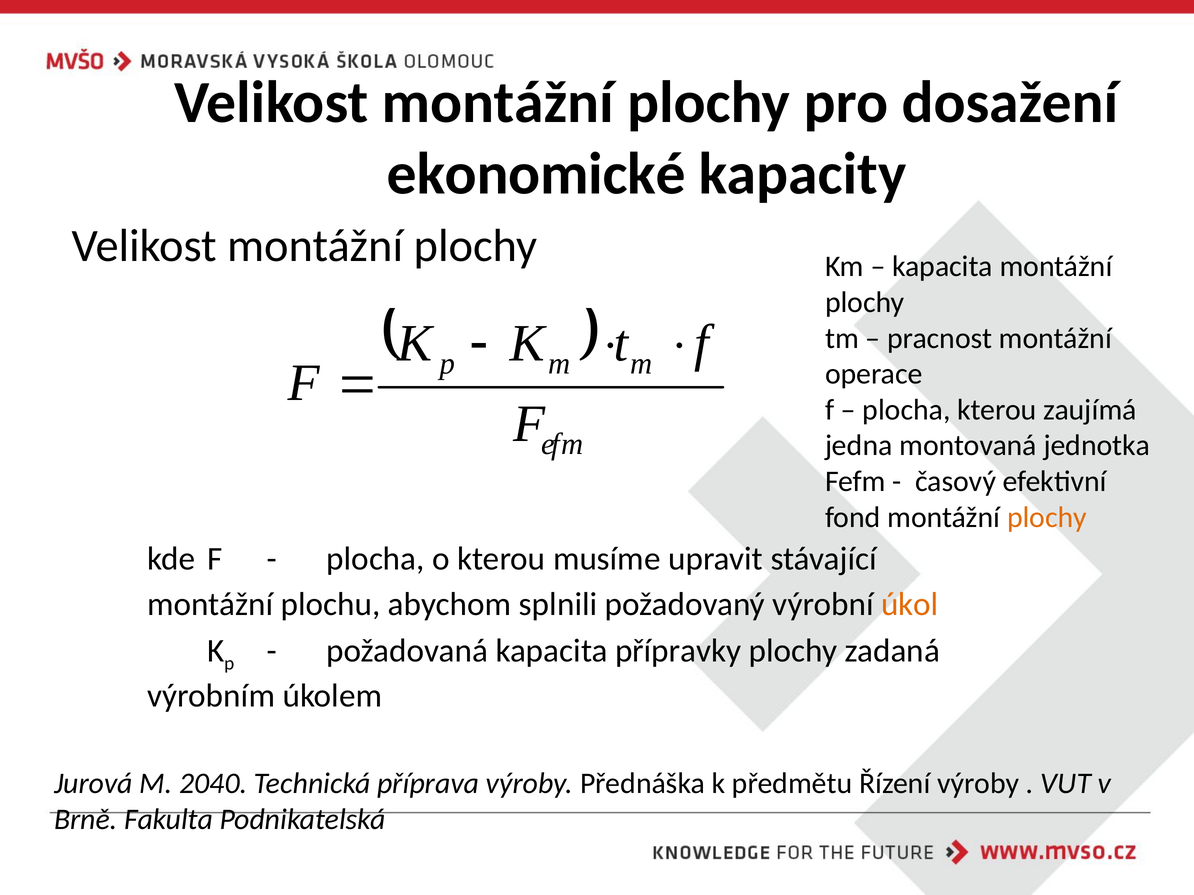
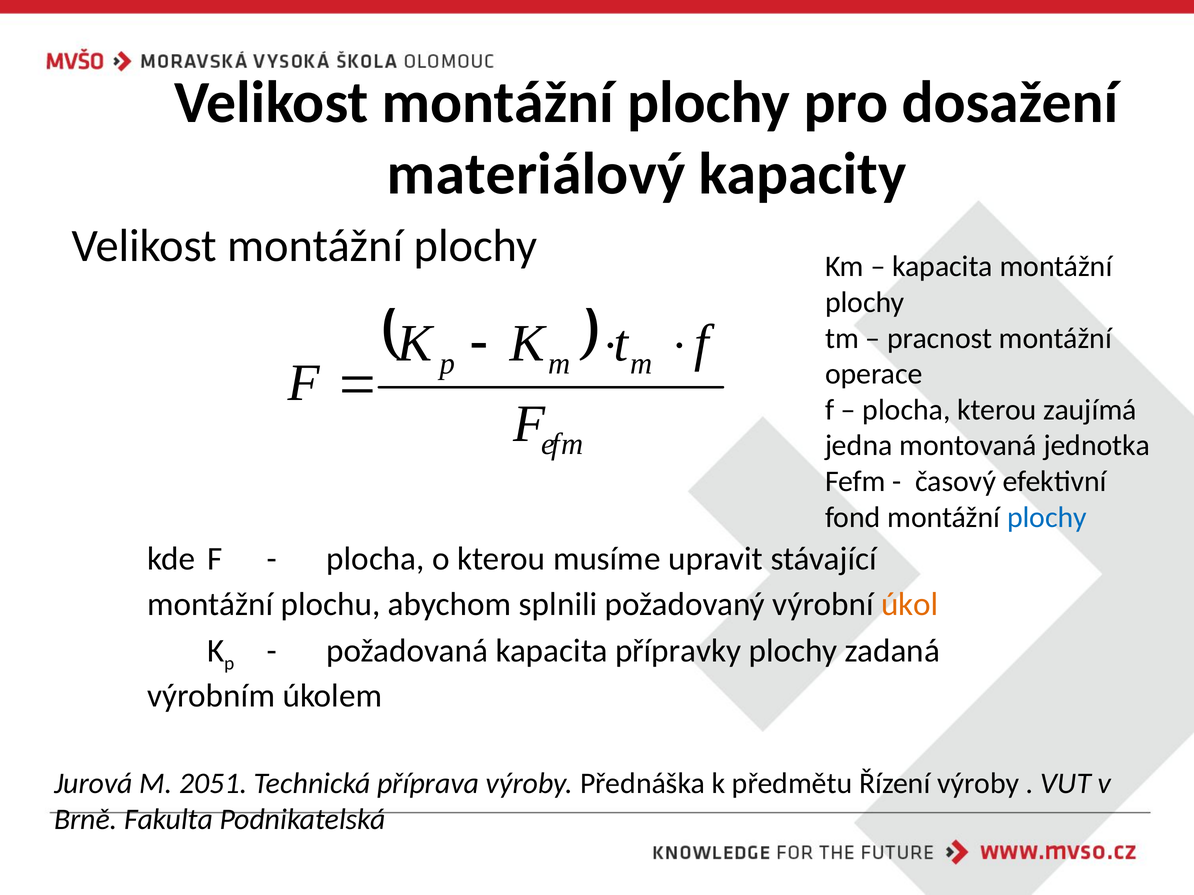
ekonomické: ekonomické -> materiálový
plochy at (1047, 517) colour: orange -> blue
2040: 2040 -> 2051
